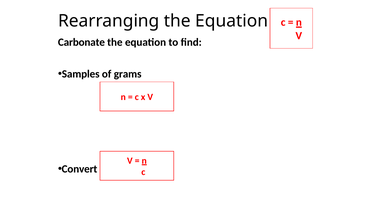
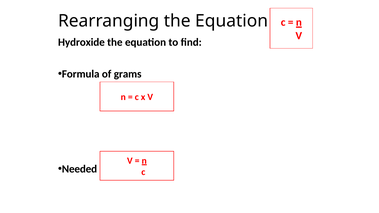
Carbonate: Carbonate -> Hydroxide
Samples: Samples -> Formula
Convert: Convert -> Needed
